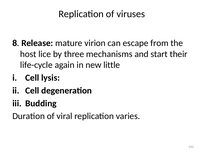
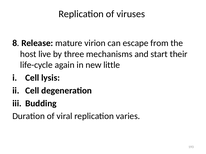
lice: lice -> live
